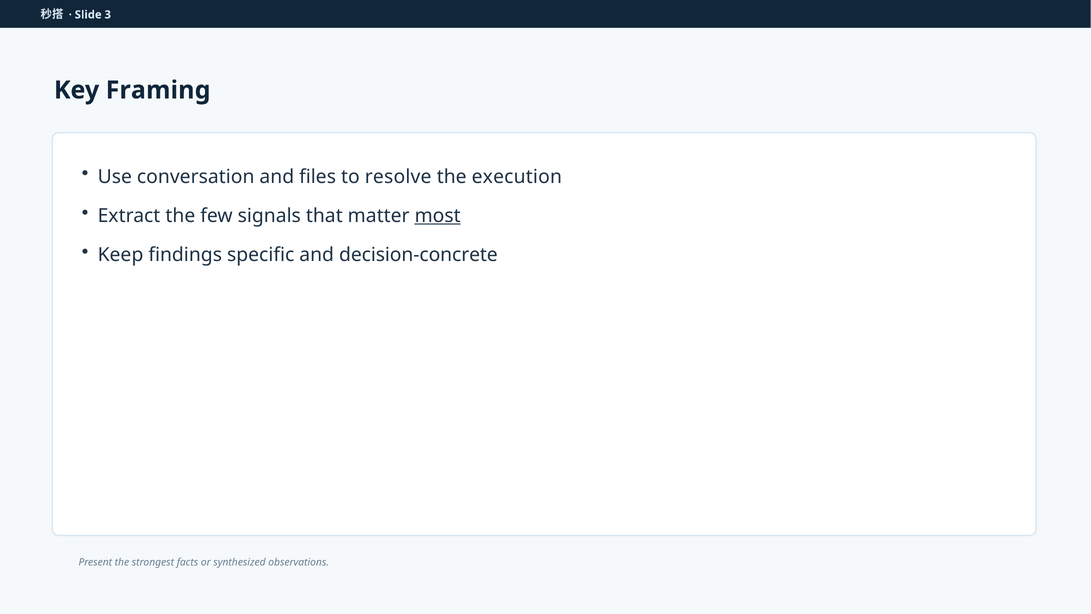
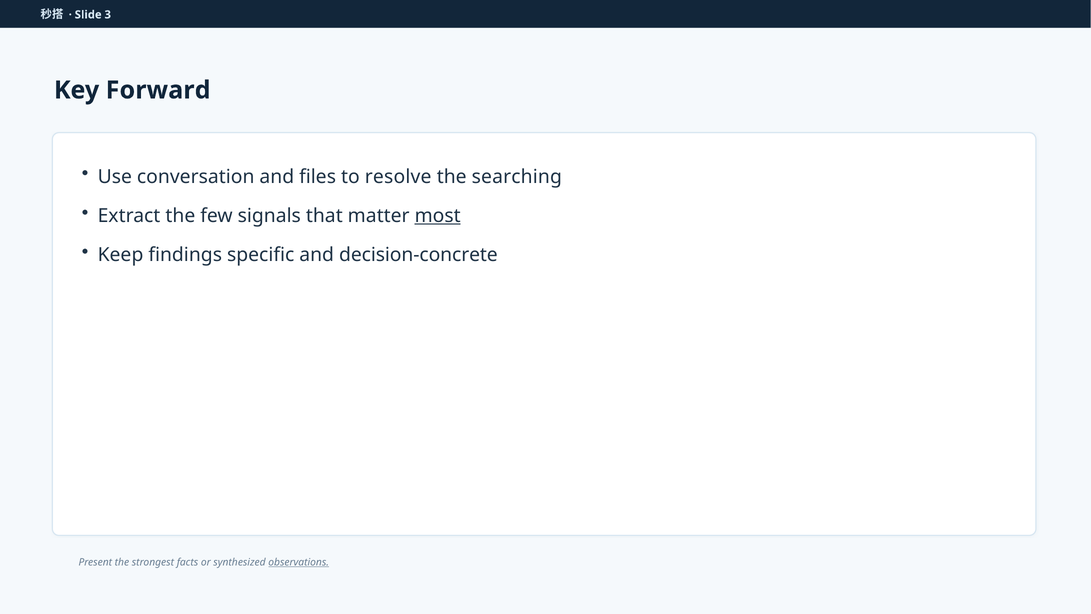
Framing: Framing -> Forward
execution: execution -> searching
observations underline: none -> present
